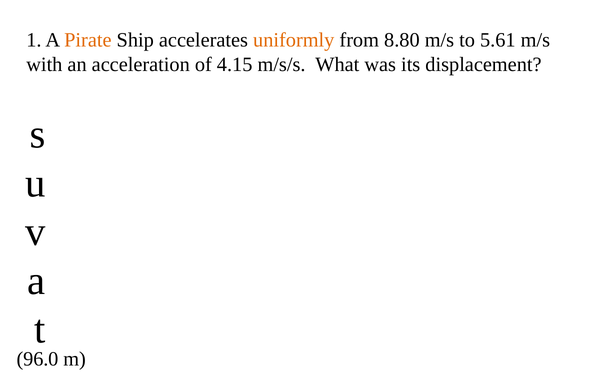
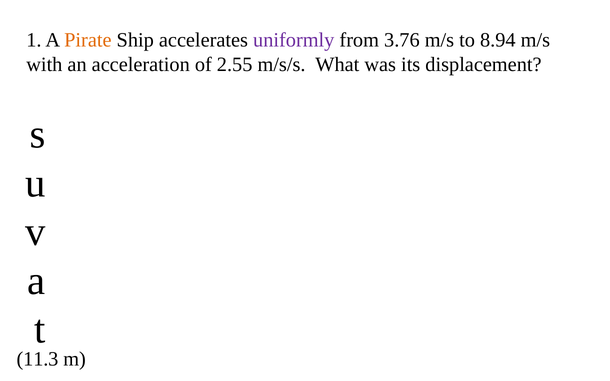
uniformly colour: orange -> purple
8.80: 8.80 -> 3.76
5.61: 5.61 -> 8.94
4.15: 4.15 -> 2.55
96.0: 96.0 -> 11.3
